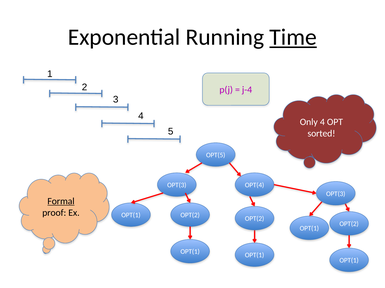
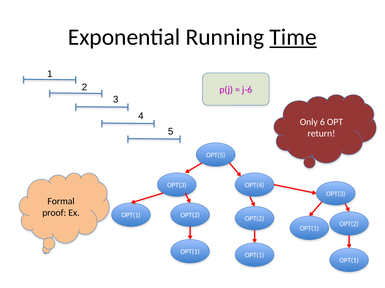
j-4: j-4 -> j-6
Only 4: 4 -> 6
sorted: sorted -> return
Formal underline: present -> none
